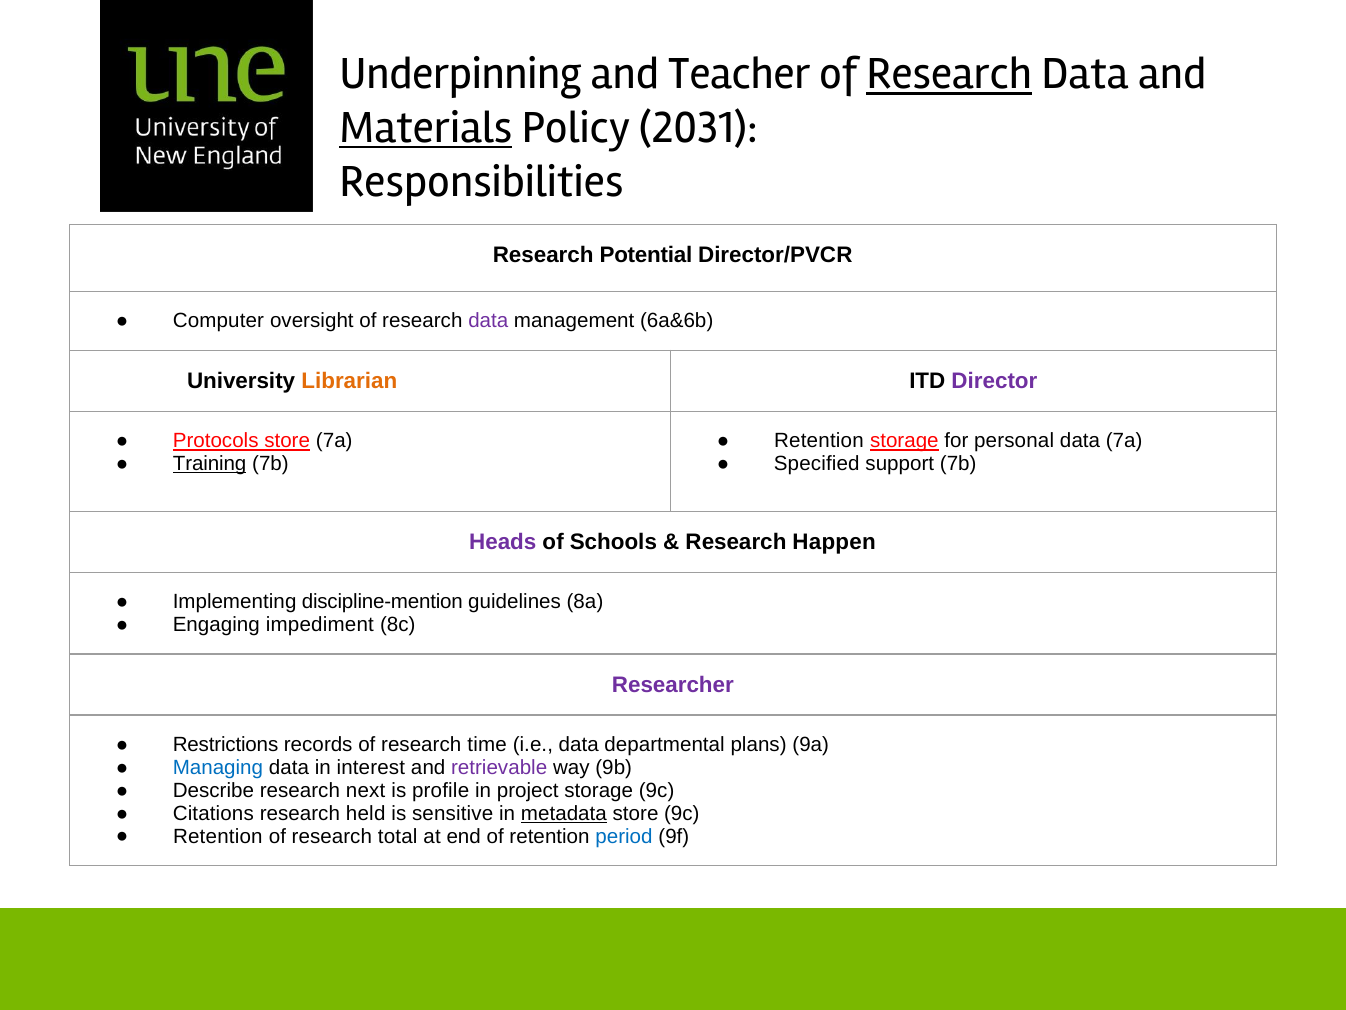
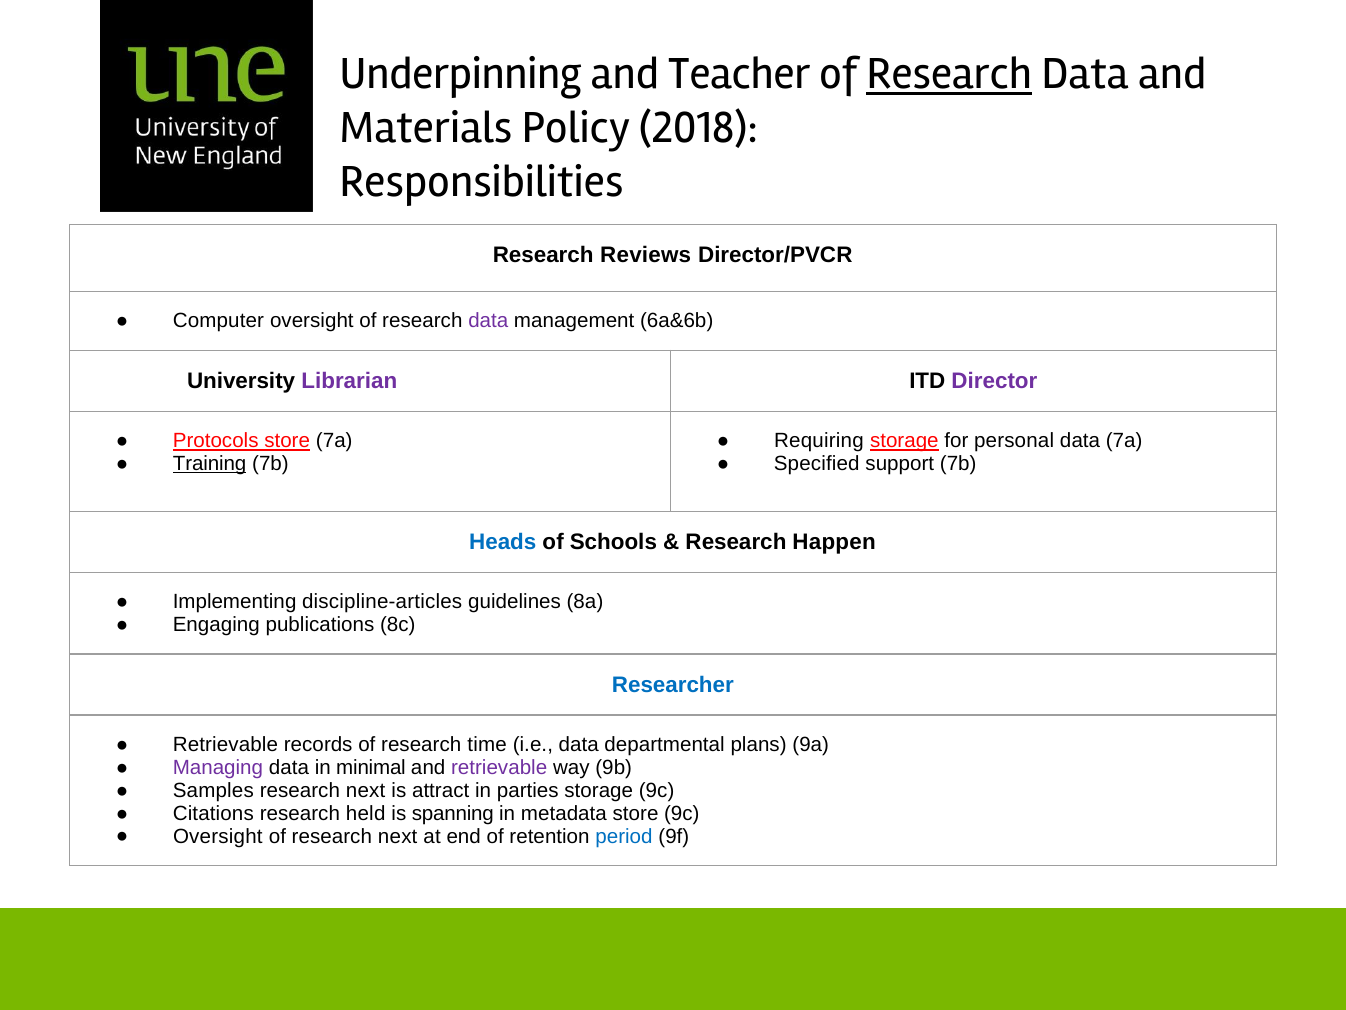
Materials underline: present -> none
2031: 2031 -> 2018
Potential: Potential -> Reviews
Librarian colour: orange -> purple
Retention at (819, 441): Retention -> Requiring
Heads colour: purple -> blue
discipline-mention: discipline-mention -> discipline-articles
impediment: impediment -> publications
Researcher colour: purple -> blue
Restrictions at (226, 744): Restrictions -> Retrievable
Managing colour: blue -> purple
interest: interest -> minimal
Describe: Describe -> Samples
profile: profile -> attract
project: project -> parties
sensitive: sensitive -> spanning
metadata underline: present -> none
Retention at (218, 836): Retention -> Oversight
of research total: total -> next
